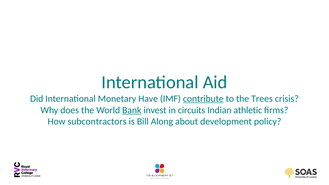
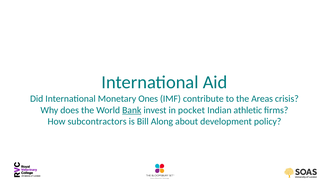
Have: Have -> Ones
contribute underline: present -> none
Trees: Trees -> Areas
circuits: circuits -> pocket
